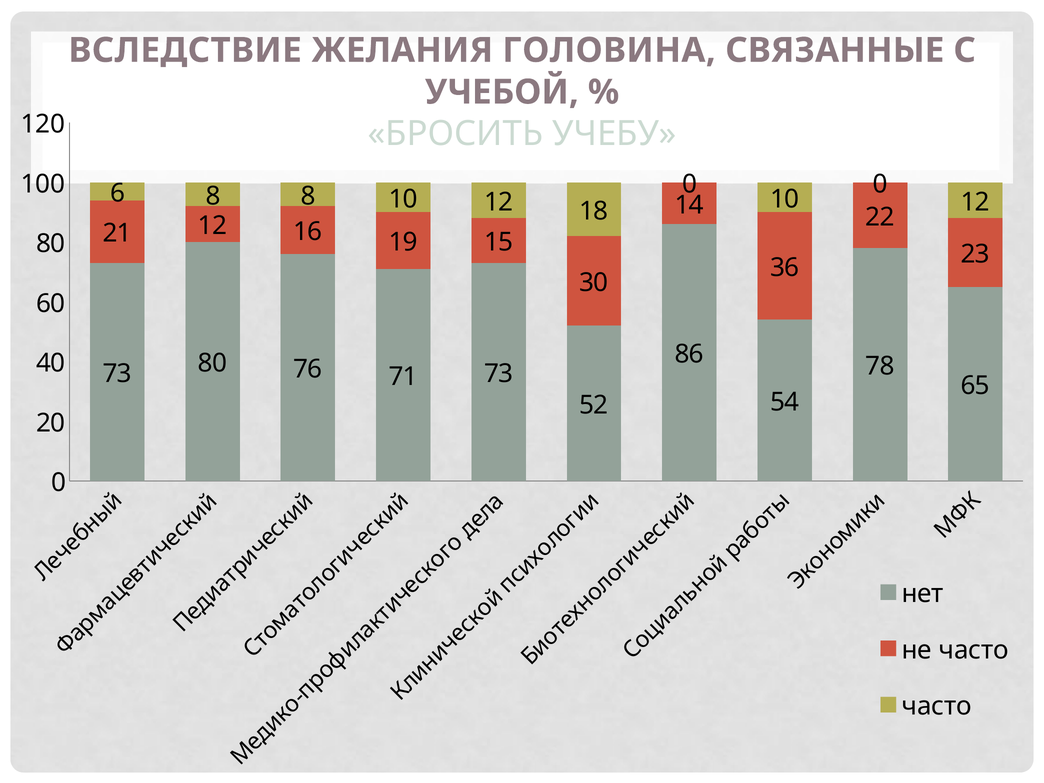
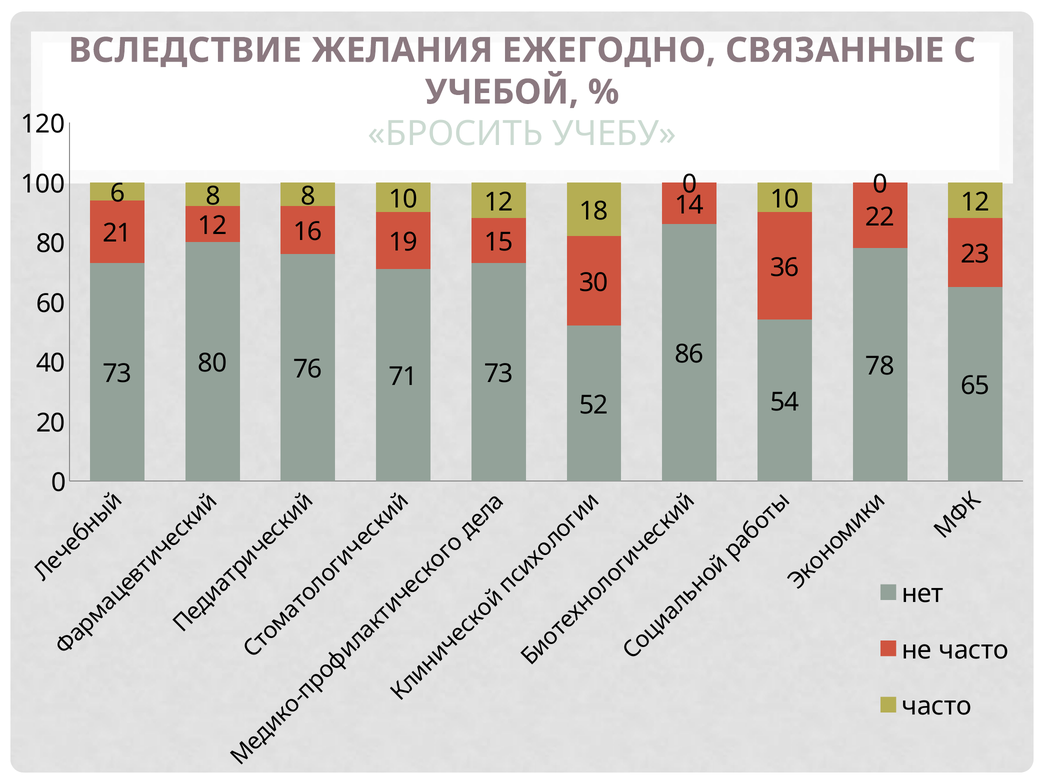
ГОЛОВИНА: ГОЛОВИНА -> ЕЖЕГОДНО
